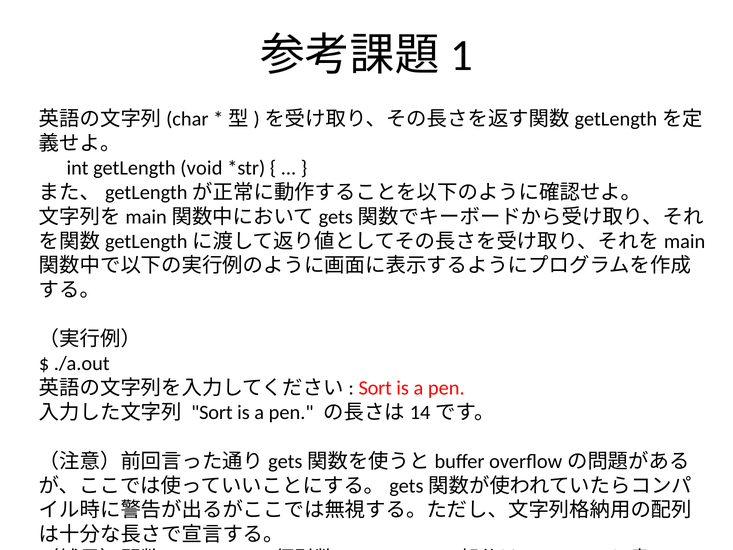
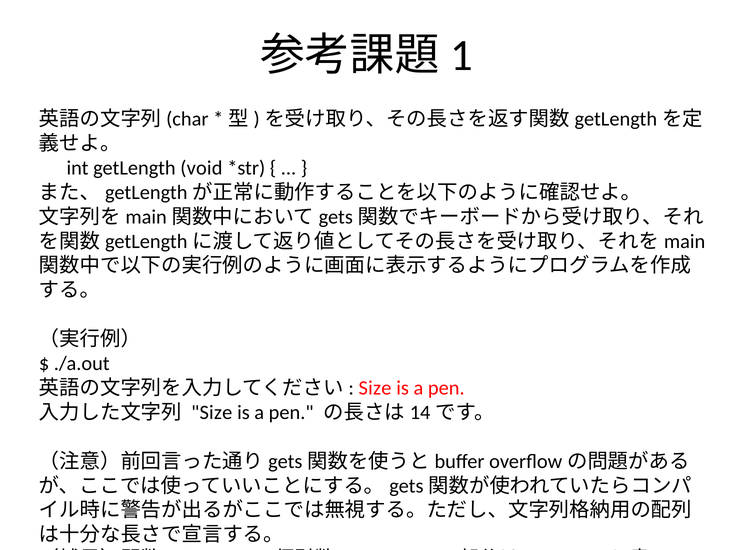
Sort at (375, 388): Sort -> Size
Sort at (212, 412): Sort -> Size
